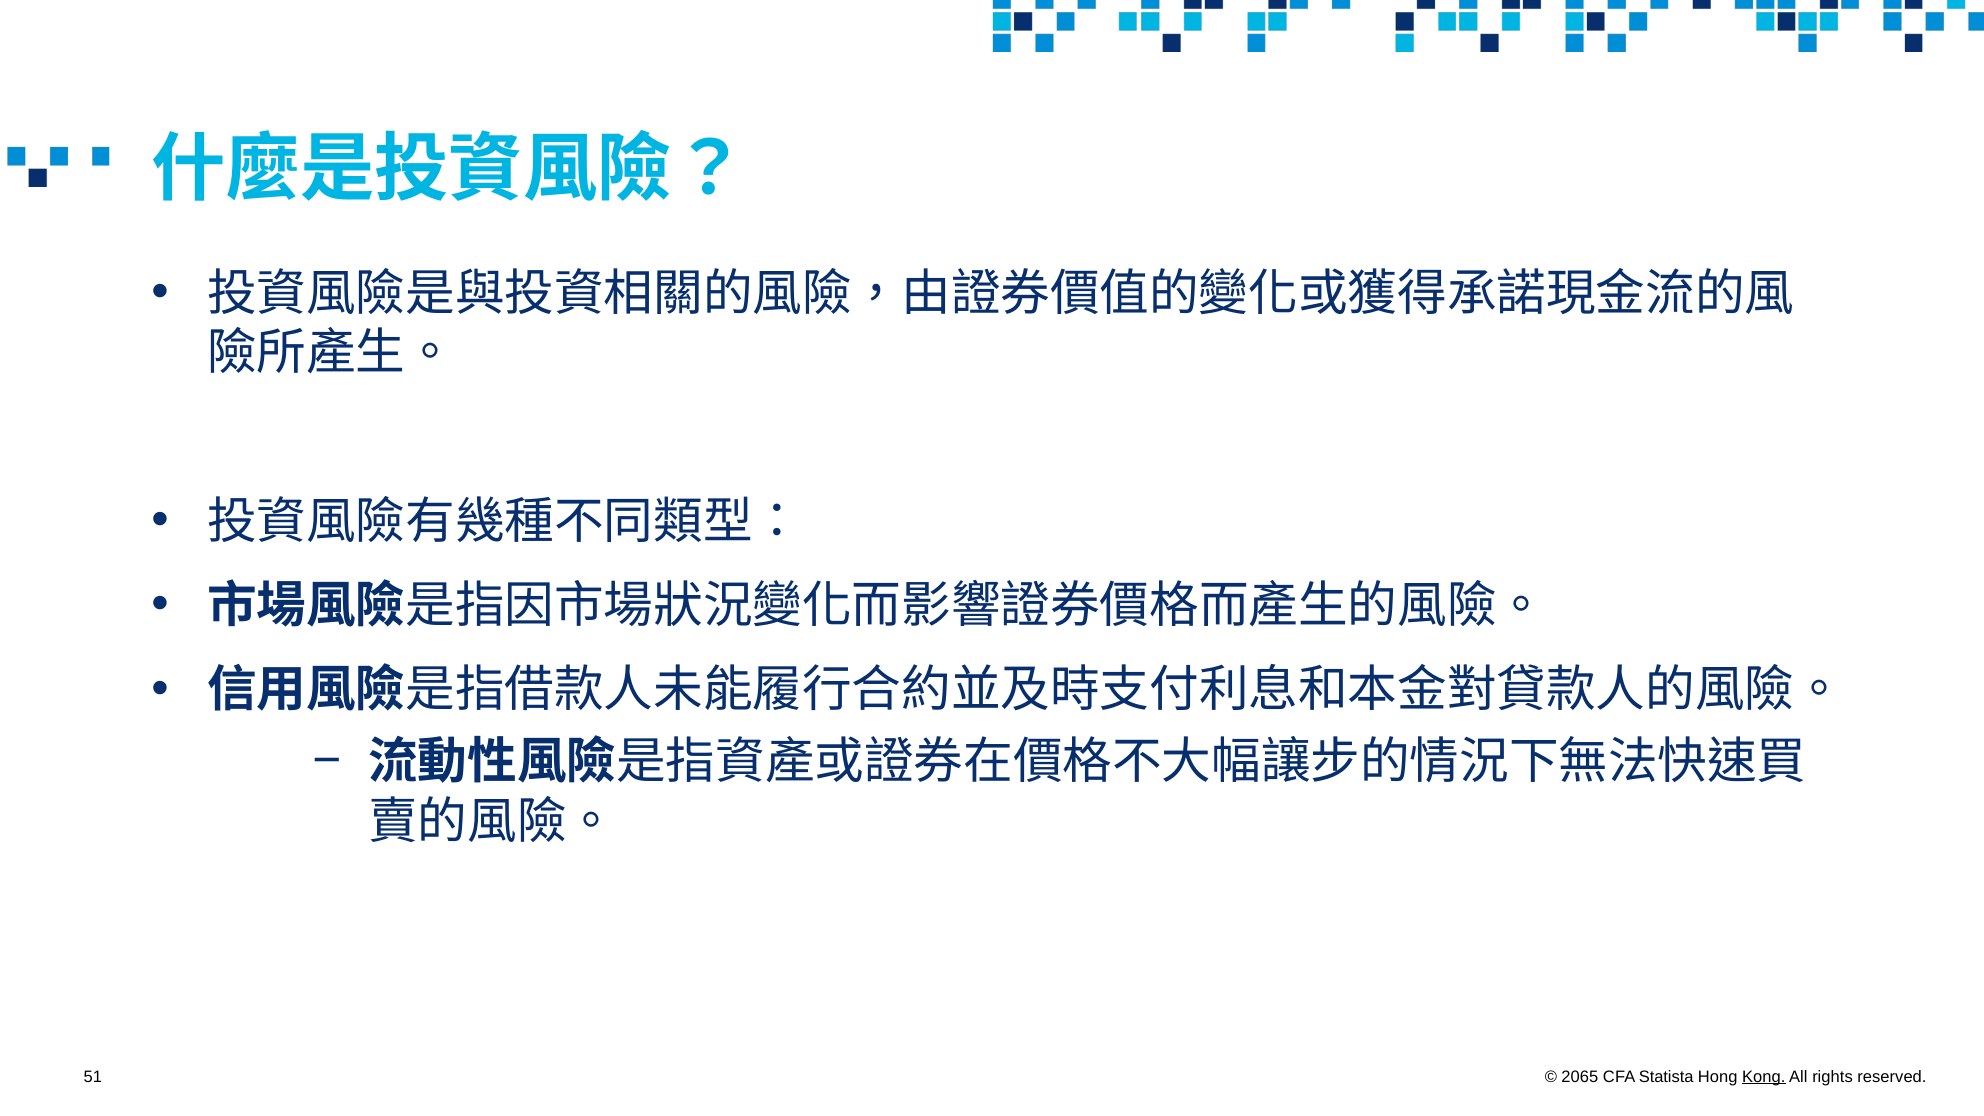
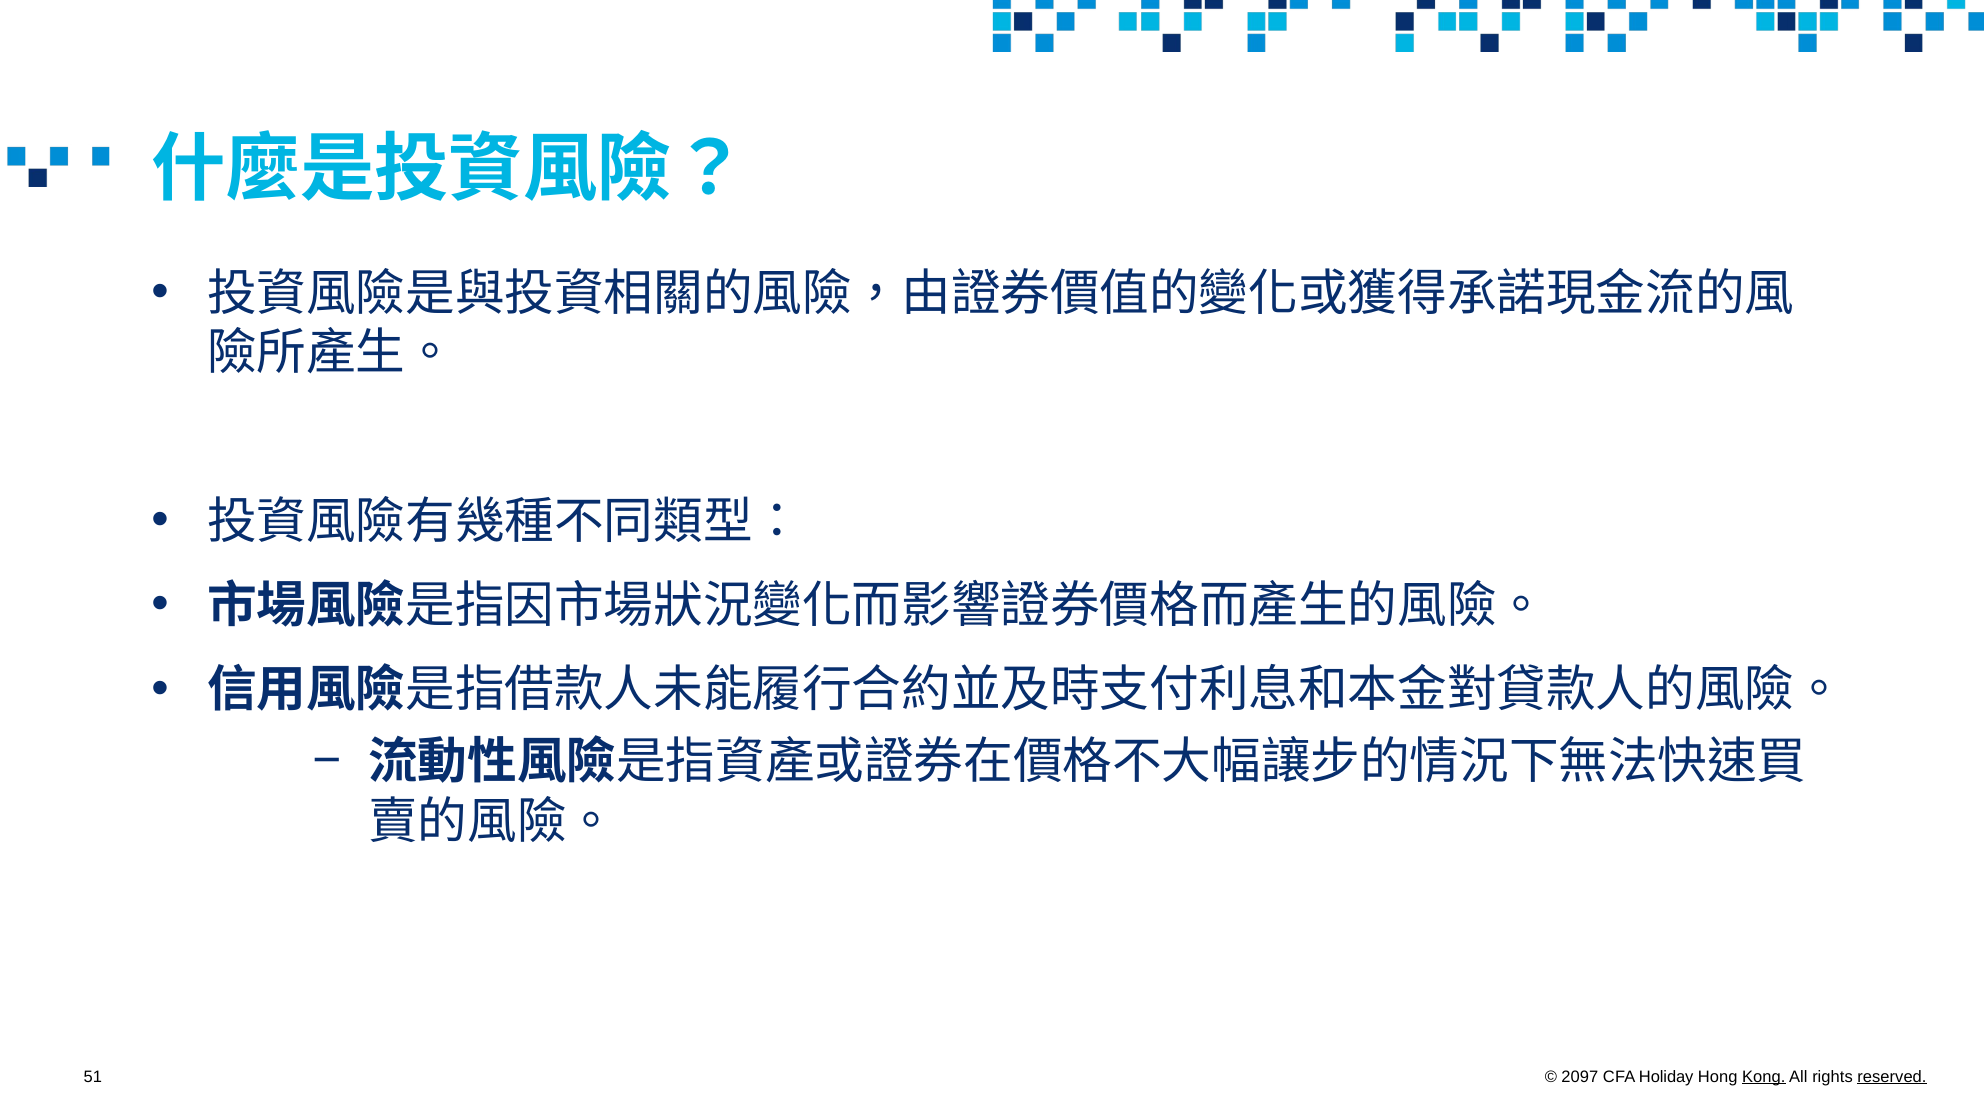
2065: 2065 -> 2097
Statista: Statista -> Holiday
reserved underline: none -> present
